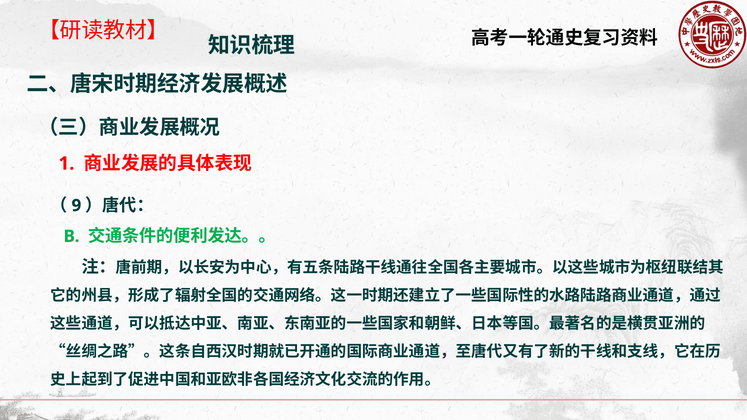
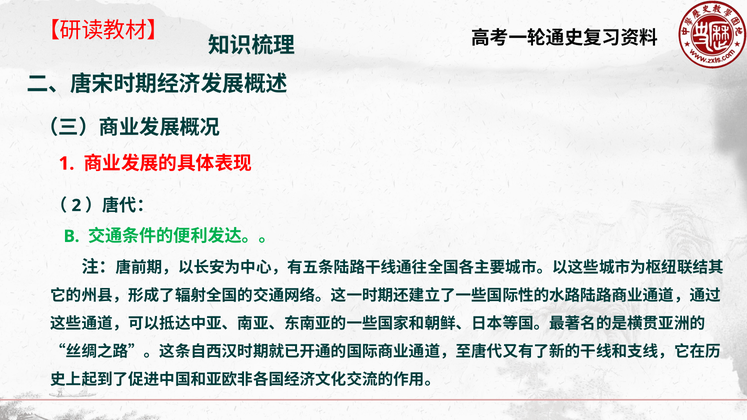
9: 9 -> 2
